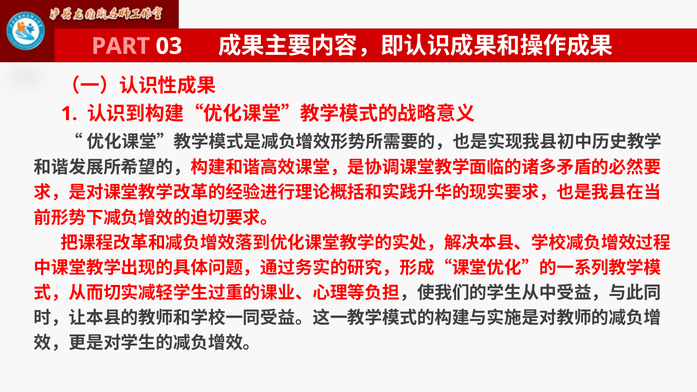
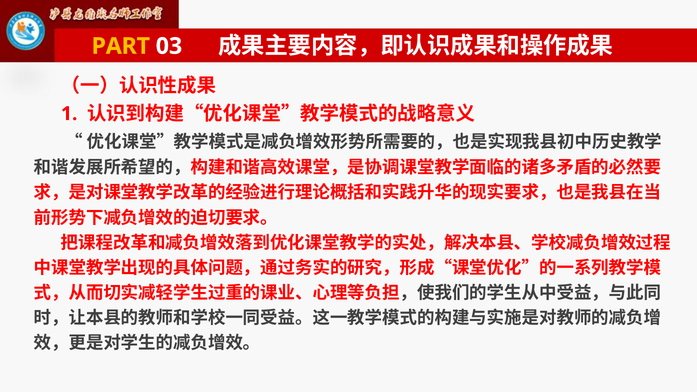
PART colour: pink -> yellow
